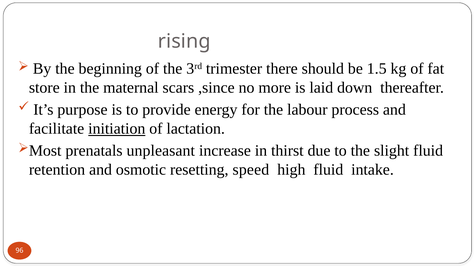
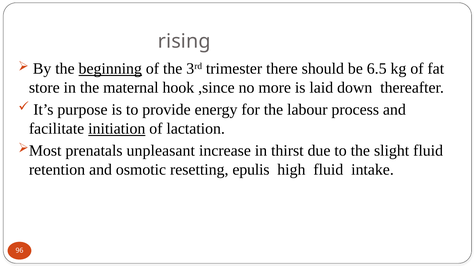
beginning underline: none -> present
1.5: 1.5 -> 6.5
scars: scars -> hook
speed: speed -> epulis
